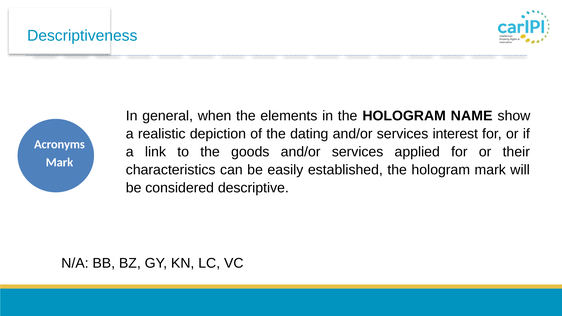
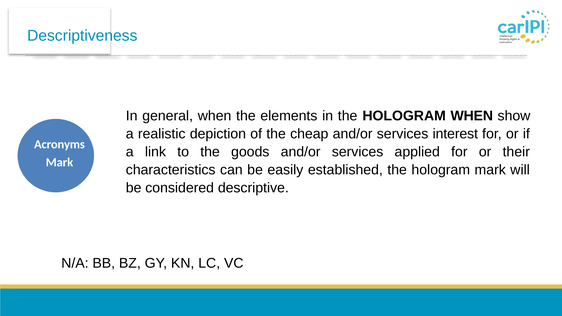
HOLOGRAM NAME: NAME -> WHEN
dating: dating -> cheap
